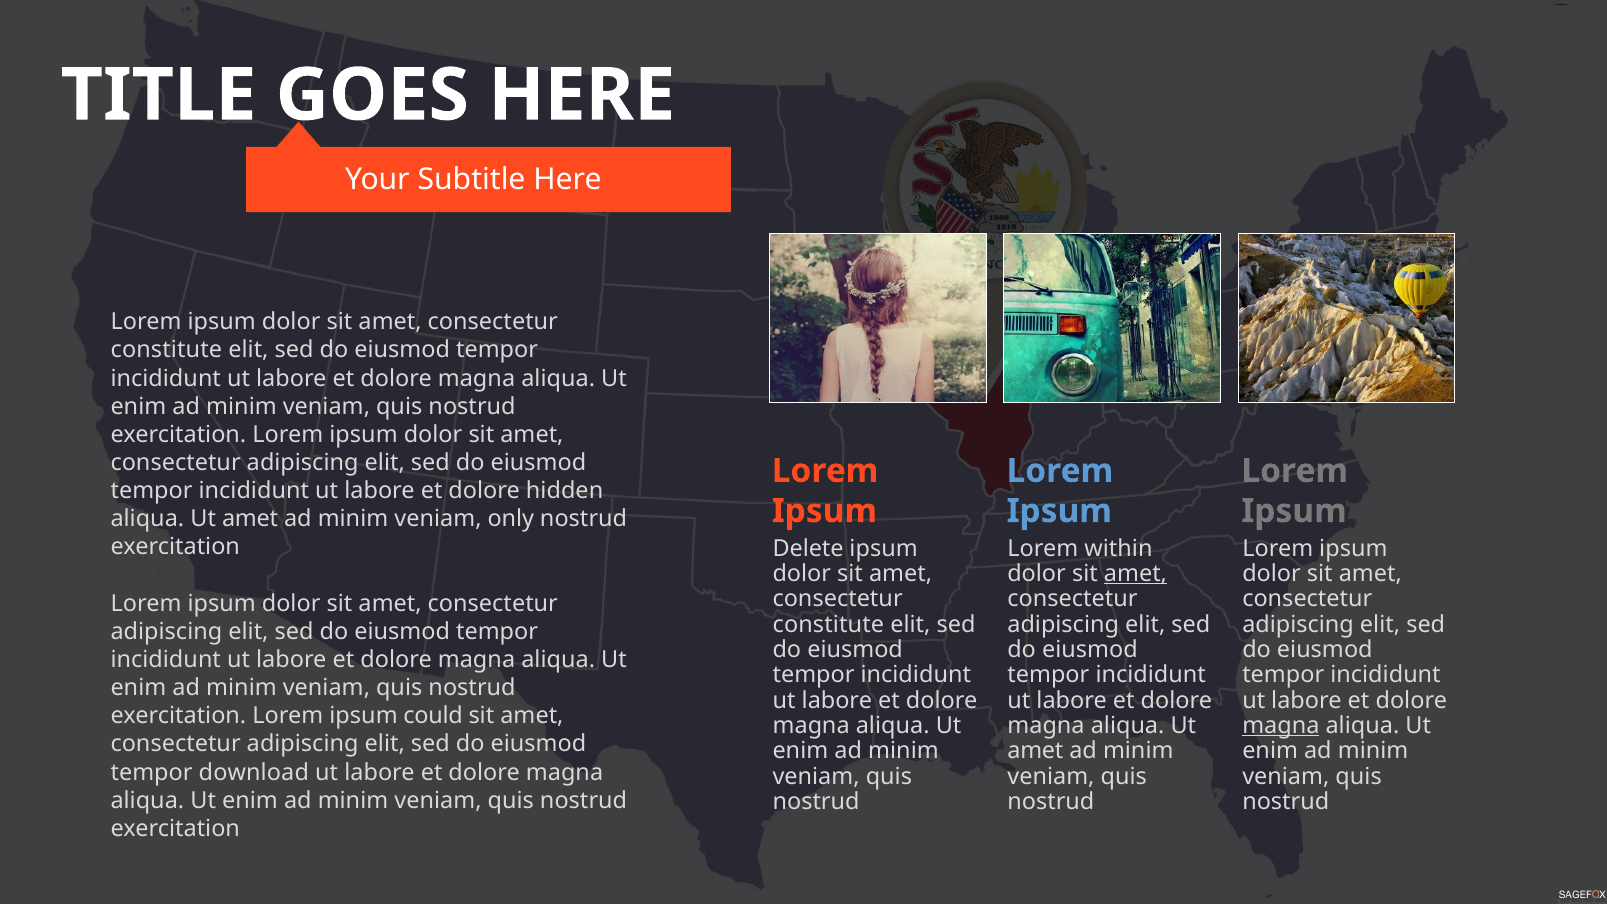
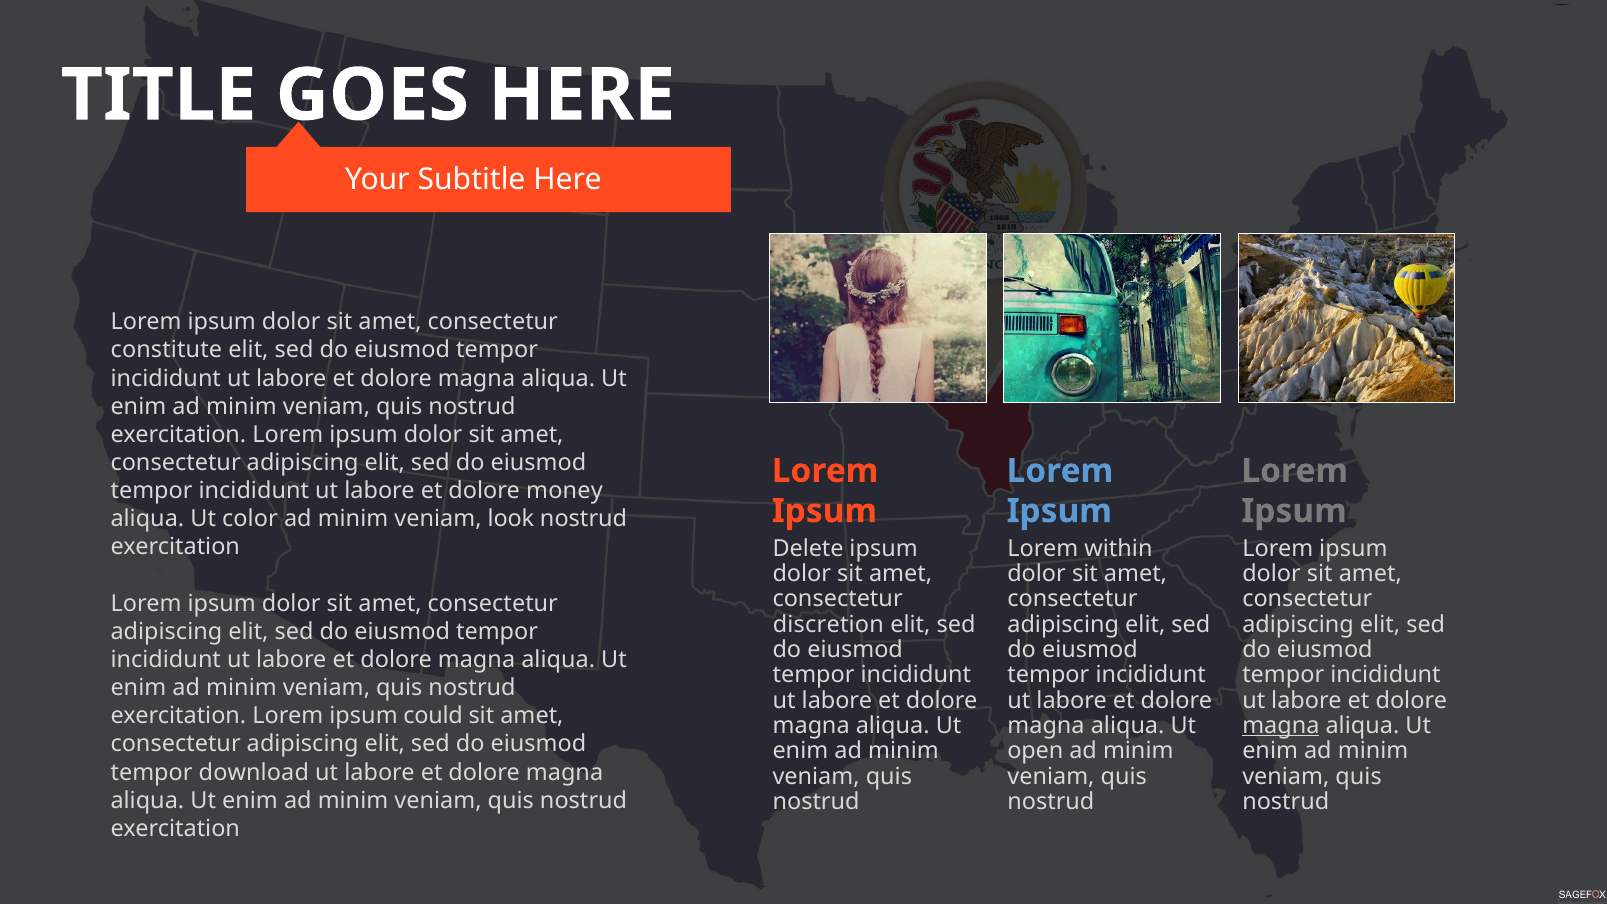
hidden: hidden -> money
amet at (250, 519): amet -> color
only: only -> look
amet at (1135, 574) underline: present -> none
constitute at (828, 624): constitute -> discretion
amet at (1035, 751): amet -> open
